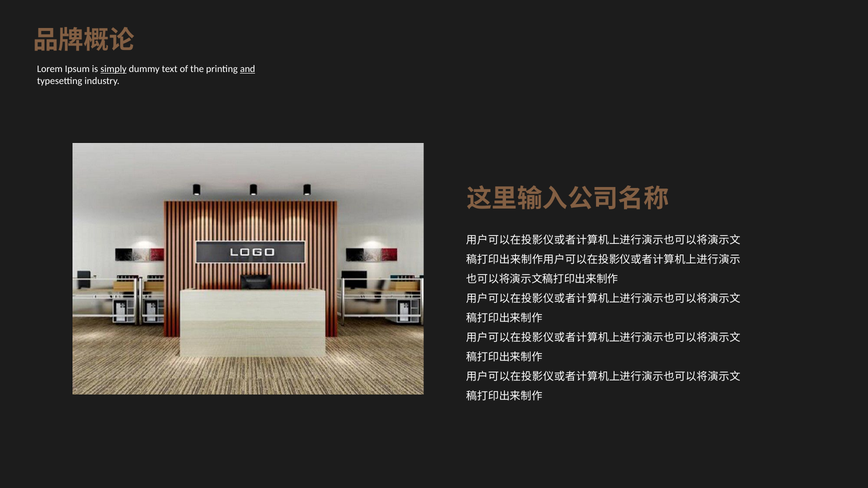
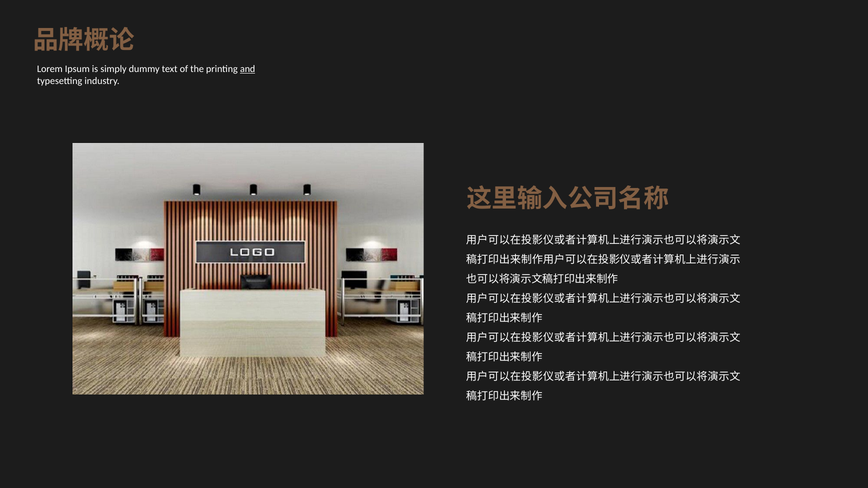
simply underline: present -> none
